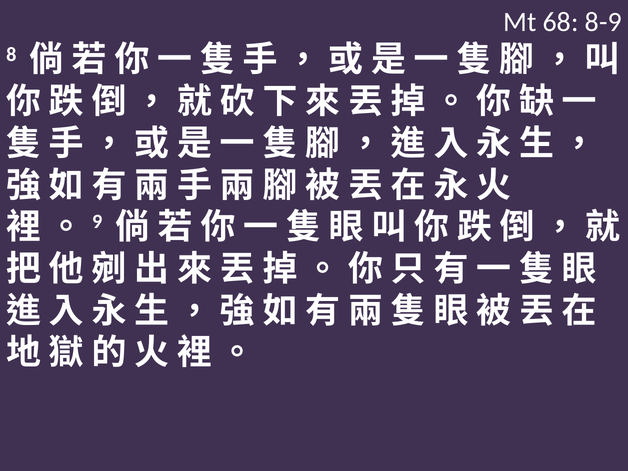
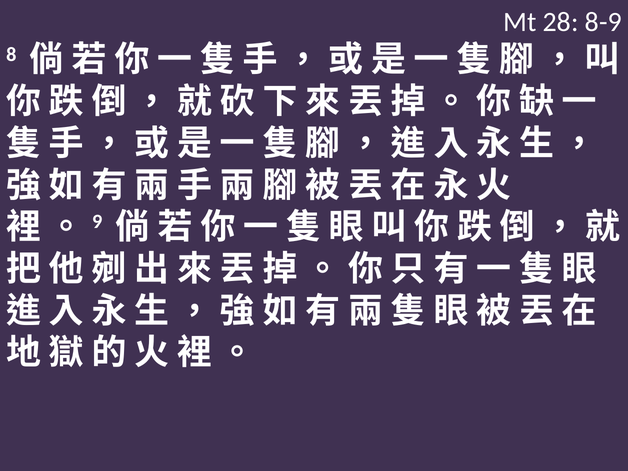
68: 68 -> 28
